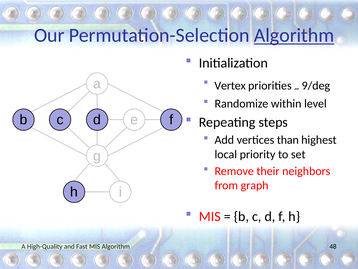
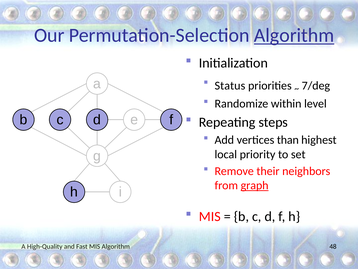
Vertex: Vertex -> Status
9/deg: 9/deg -> 7/deg
graph underline: none -> present
